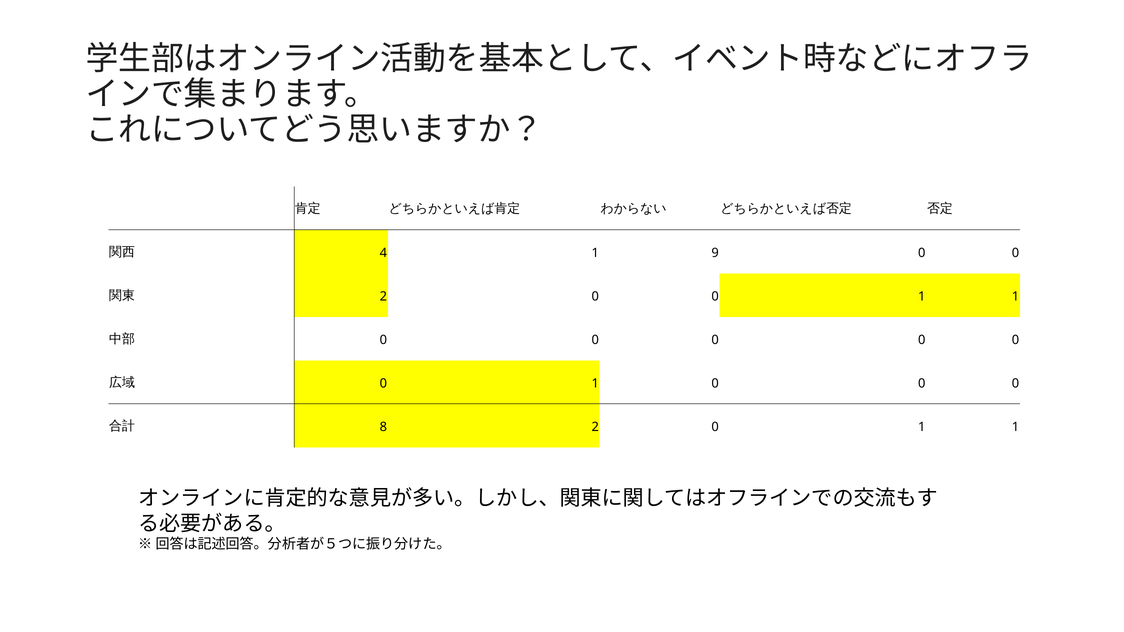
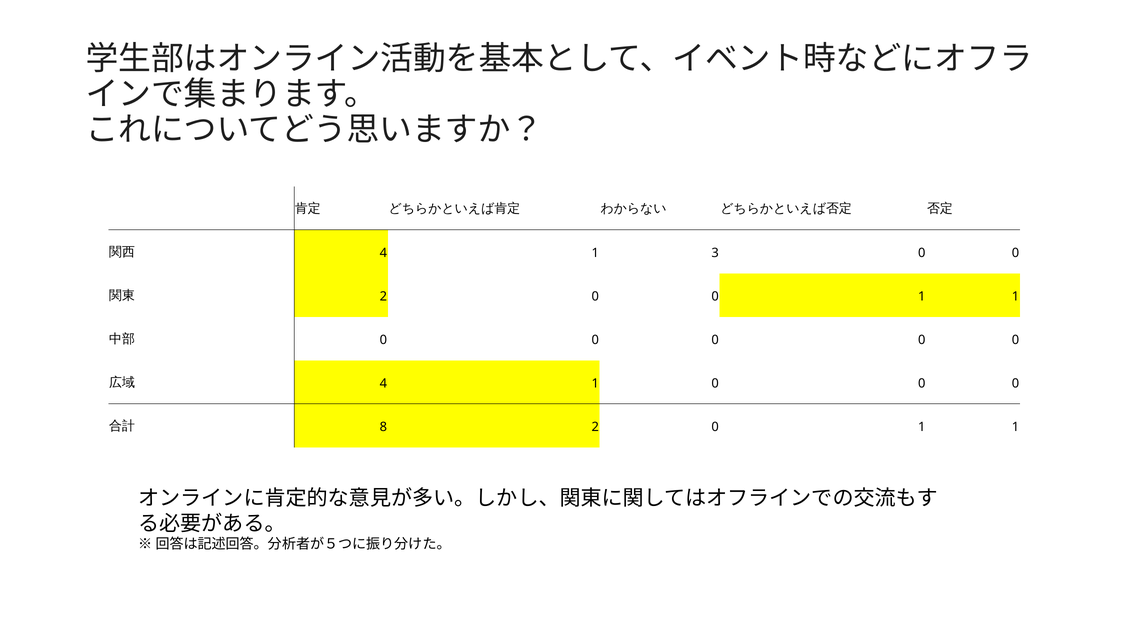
9: 9 -> 3
0 at (383, 383): 0 -> 4
